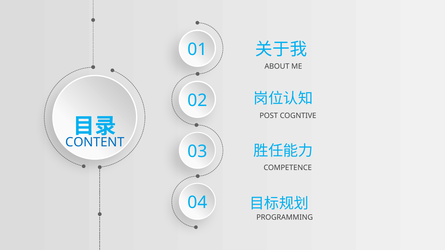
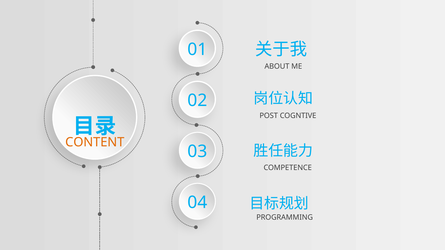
CONTENT colour: blue -> orange
